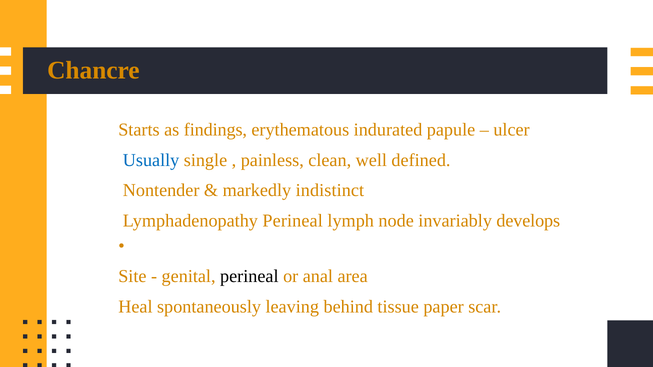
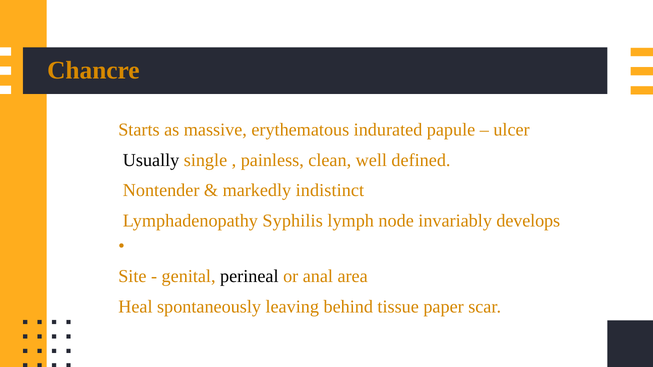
findings: findings -> massive
Usually colour: blue -> black
Lymphadenopathy Perineal: Perineal -> Syphilis
